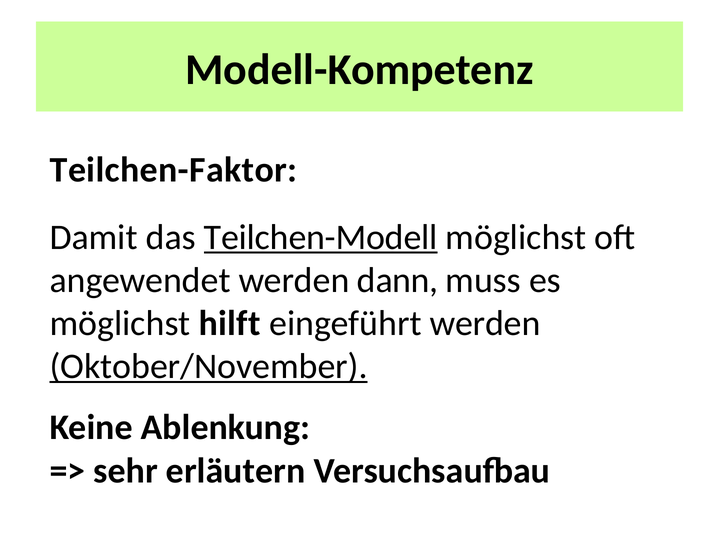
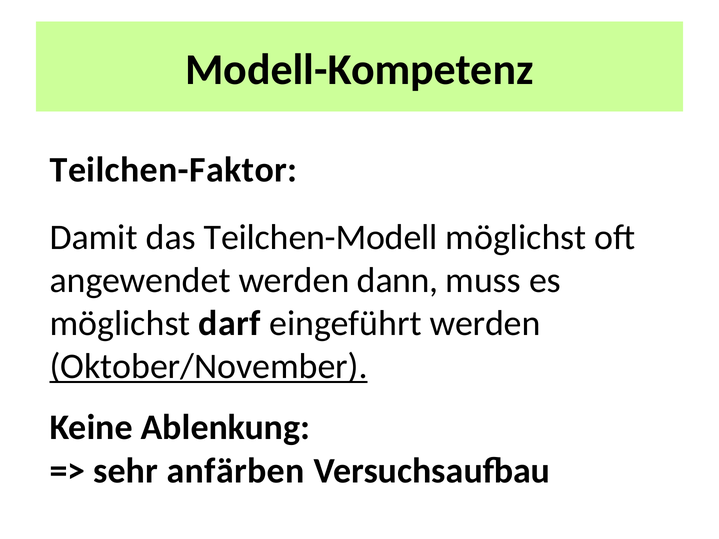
Teilchen-Modell underline: present -> none
hilft: hilft -> darf
erläutern: erläutern -> anfärben
